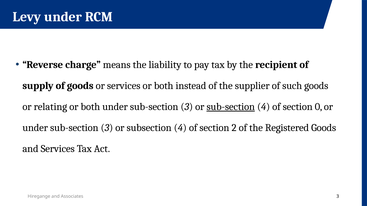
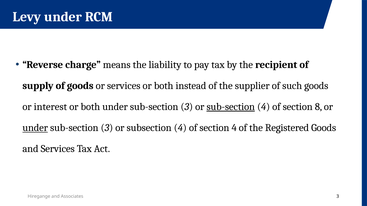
relating: relating -> interest
0: 0 -> 8
under at (35, 128) underline: none -> present
section 2: 2 -> 4
